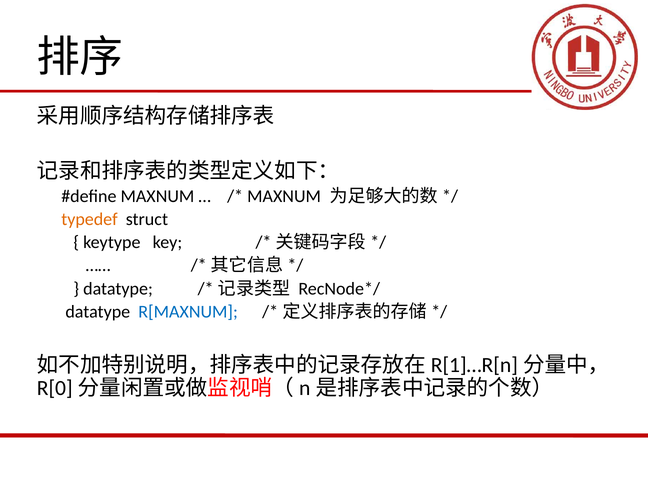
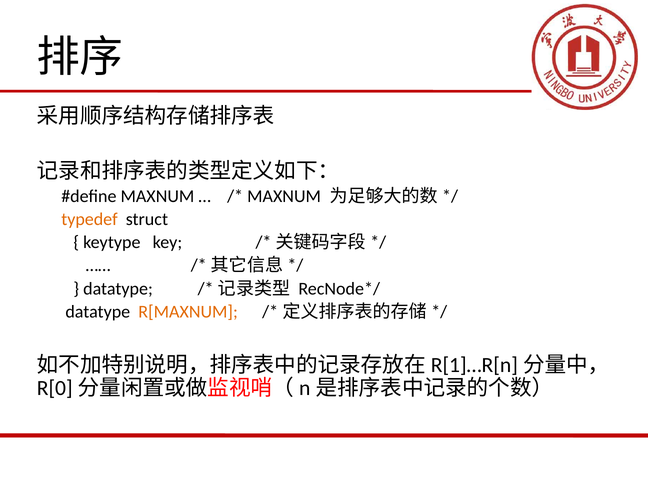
R[MAXNUM colour: blue -> orange
